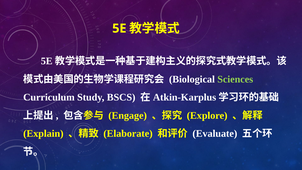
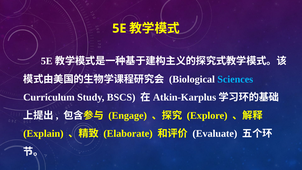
Sciences colour: light green -> light blue
